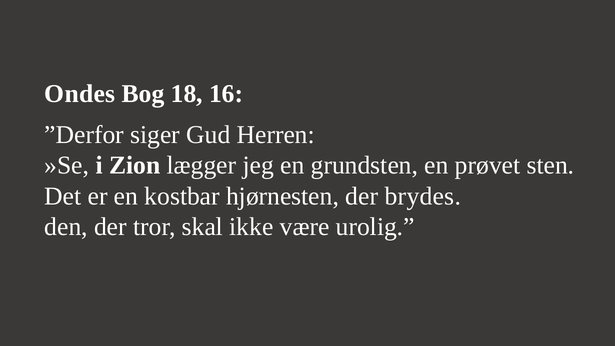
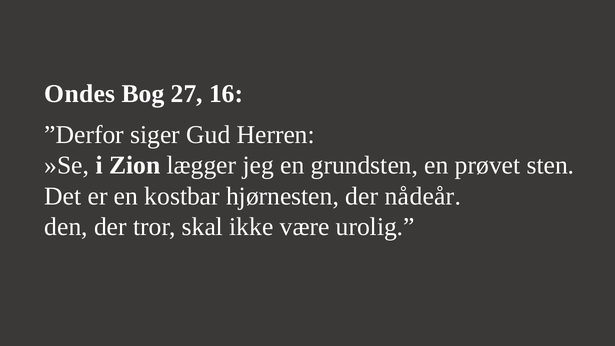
18: 18 -> 27
brydes: brydes -> nådeår
